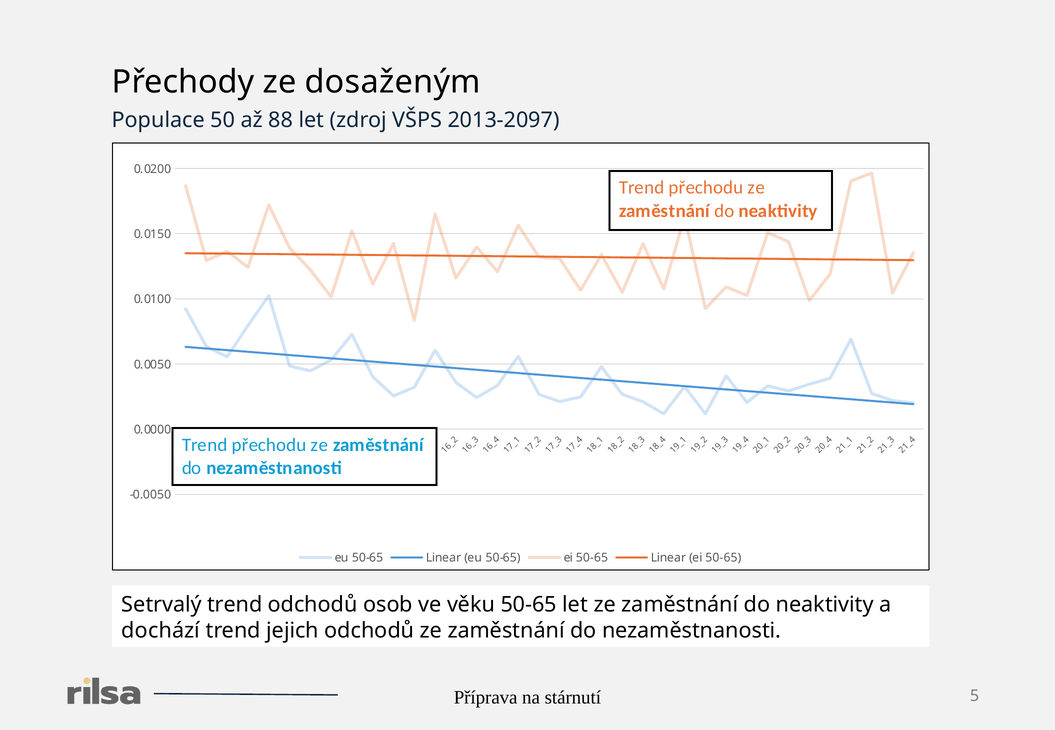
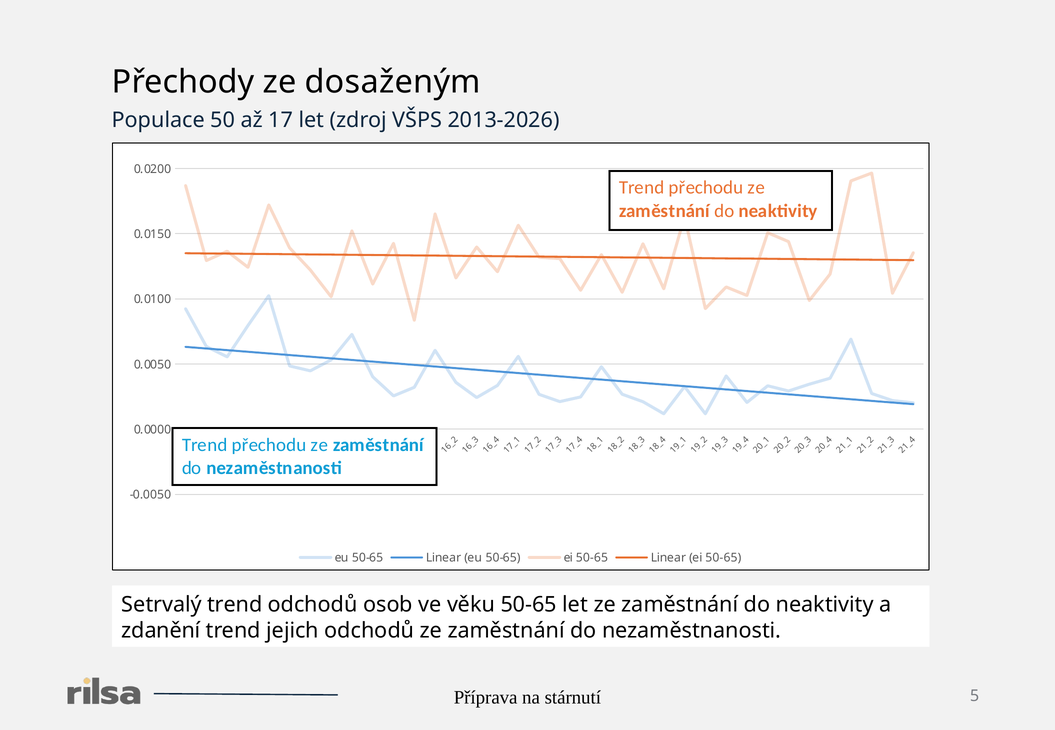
88: 88 -> 17
2013-2097: 2013-2097 -> 2013-2026
dochází: dochází -> zdanění
